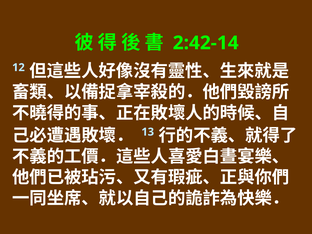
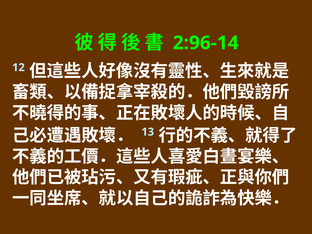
2:42-14: 2:42-14 -> 2:96-14
